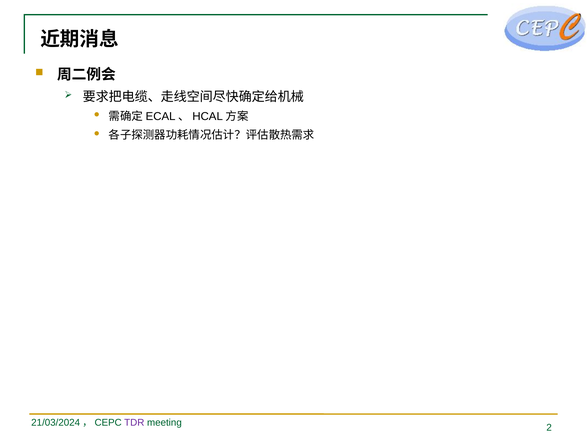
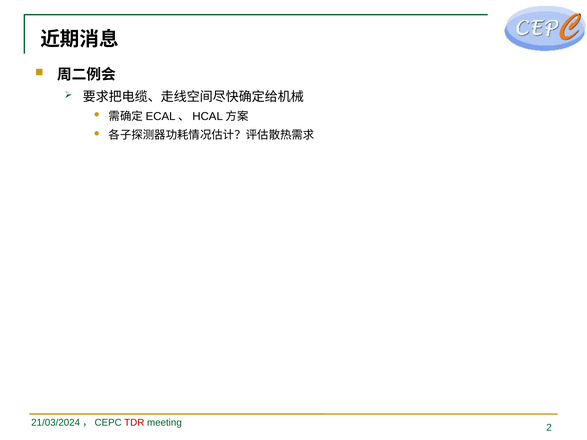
TDR colour: purple -> red
